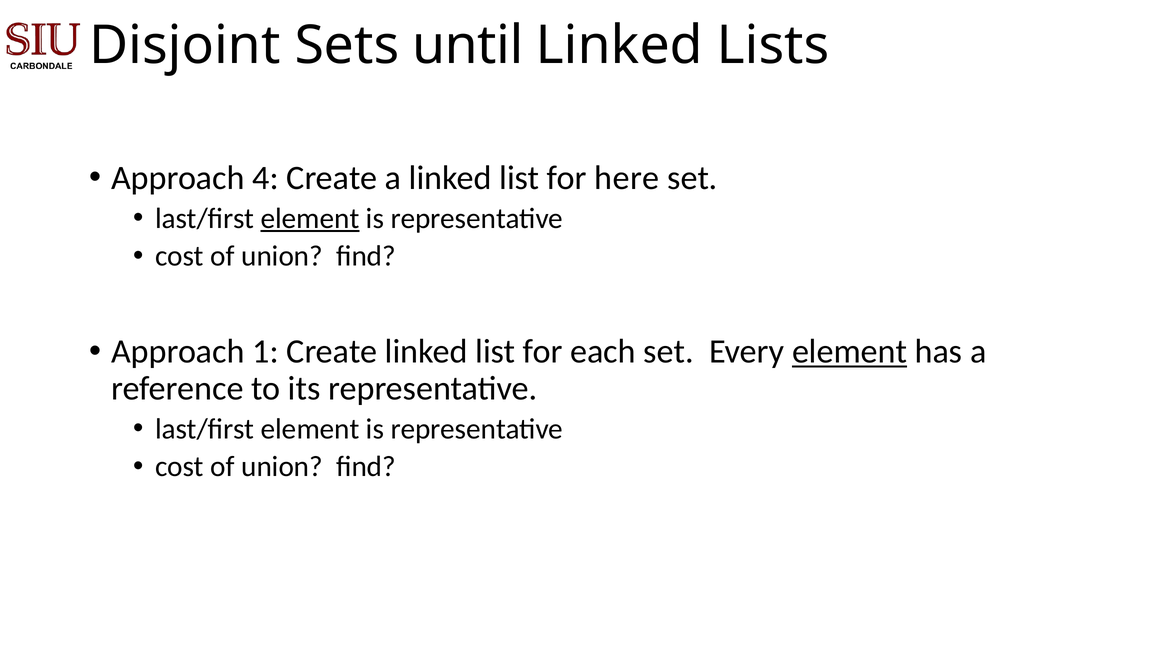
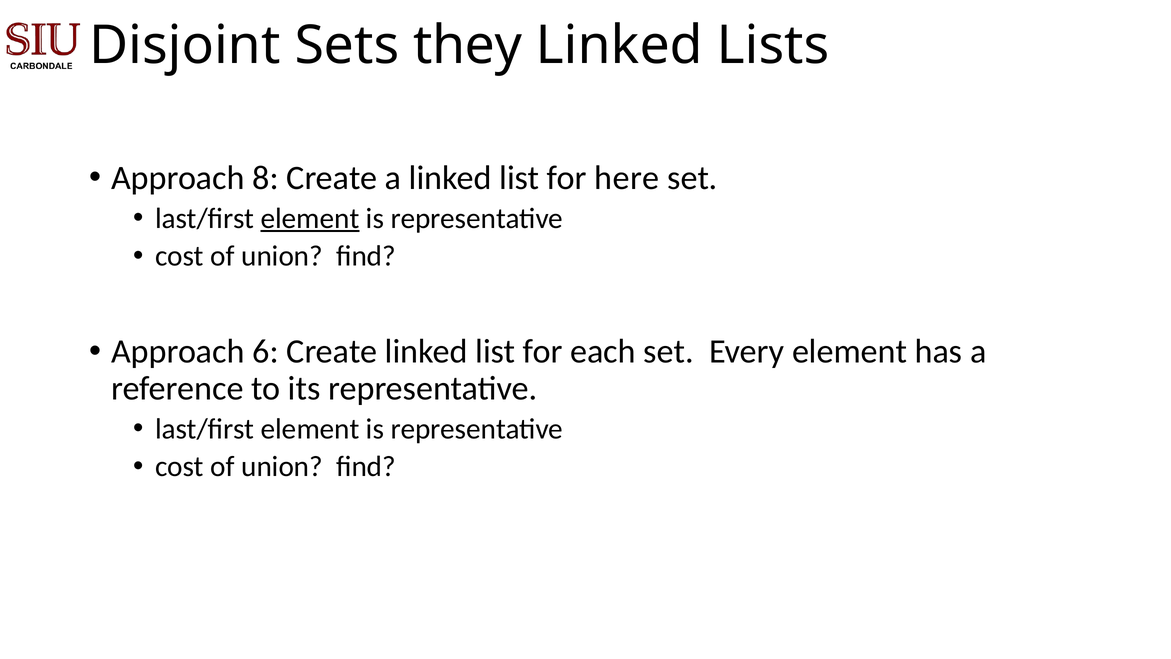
until: until -> they
4: 4 -> 8
1: 1 -> 6
element at (850, 352) underline: present -> none
